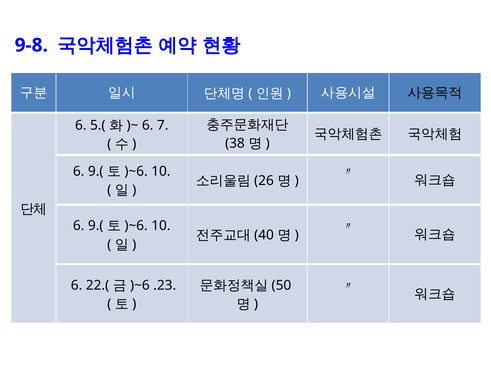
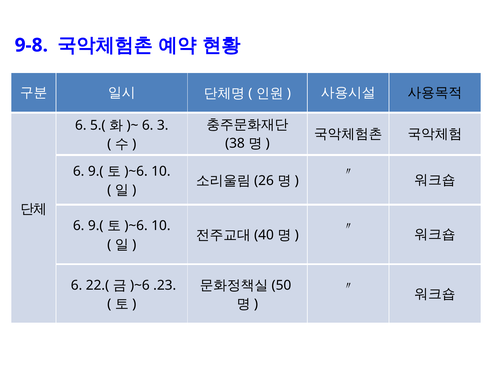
7: 7 -> 3
